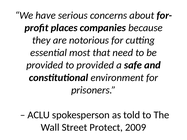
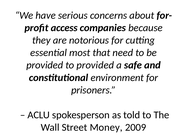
places: places -> access
Protect: Protect -> Money
